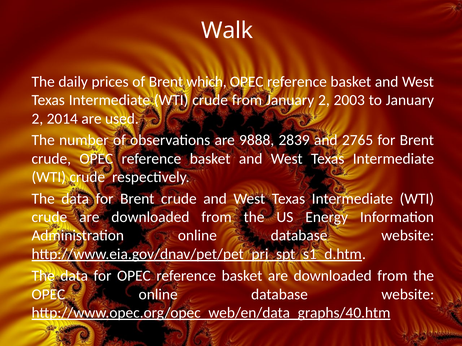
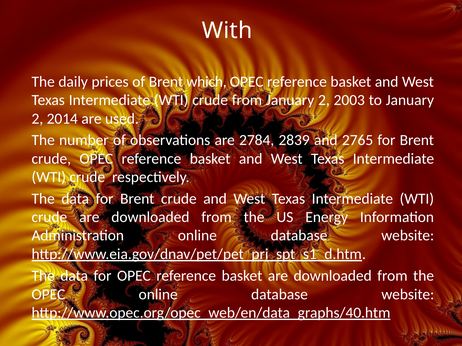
Walk: Walk -> With
9888: 9888 -> 2784
